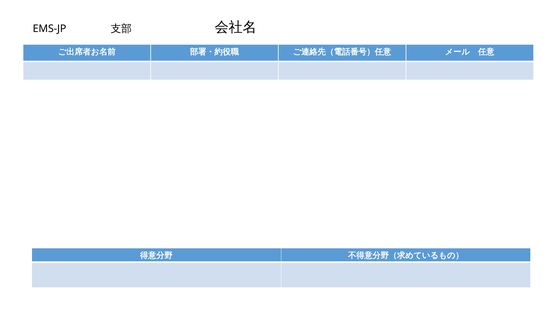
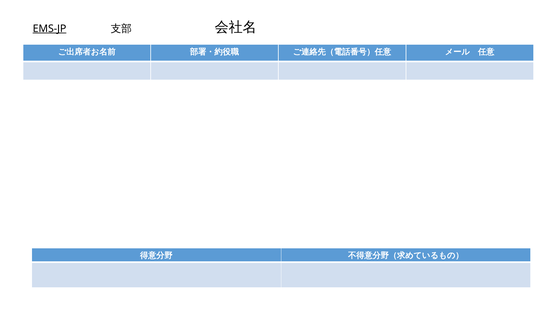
EMS-JP underline: none -> present
